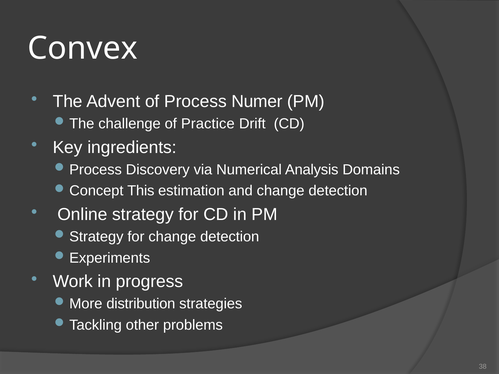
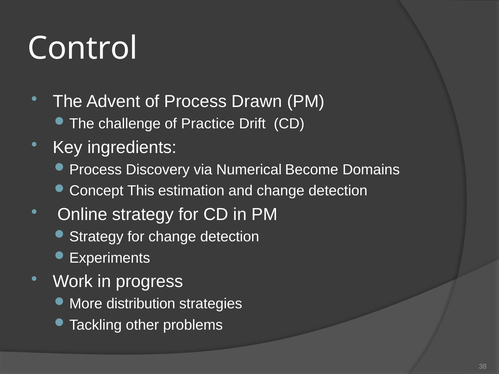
Convex: Convex -> Control
Numer: Numer -> Drawn
Analysis: Analysis -> Become
